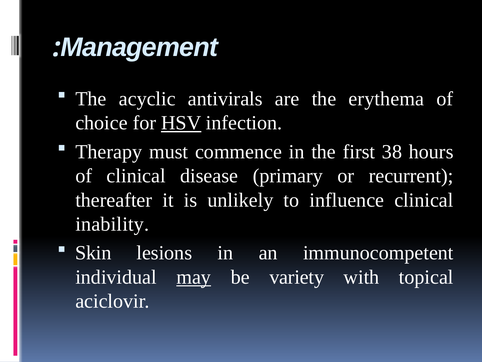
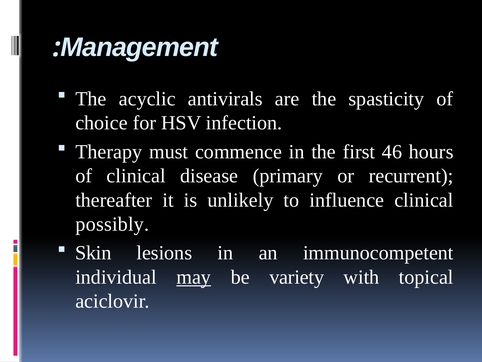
erythema: erythema -> spasticity
HSV underline: present -> none
38: 38 -> 46
inability: inability -> possibly
